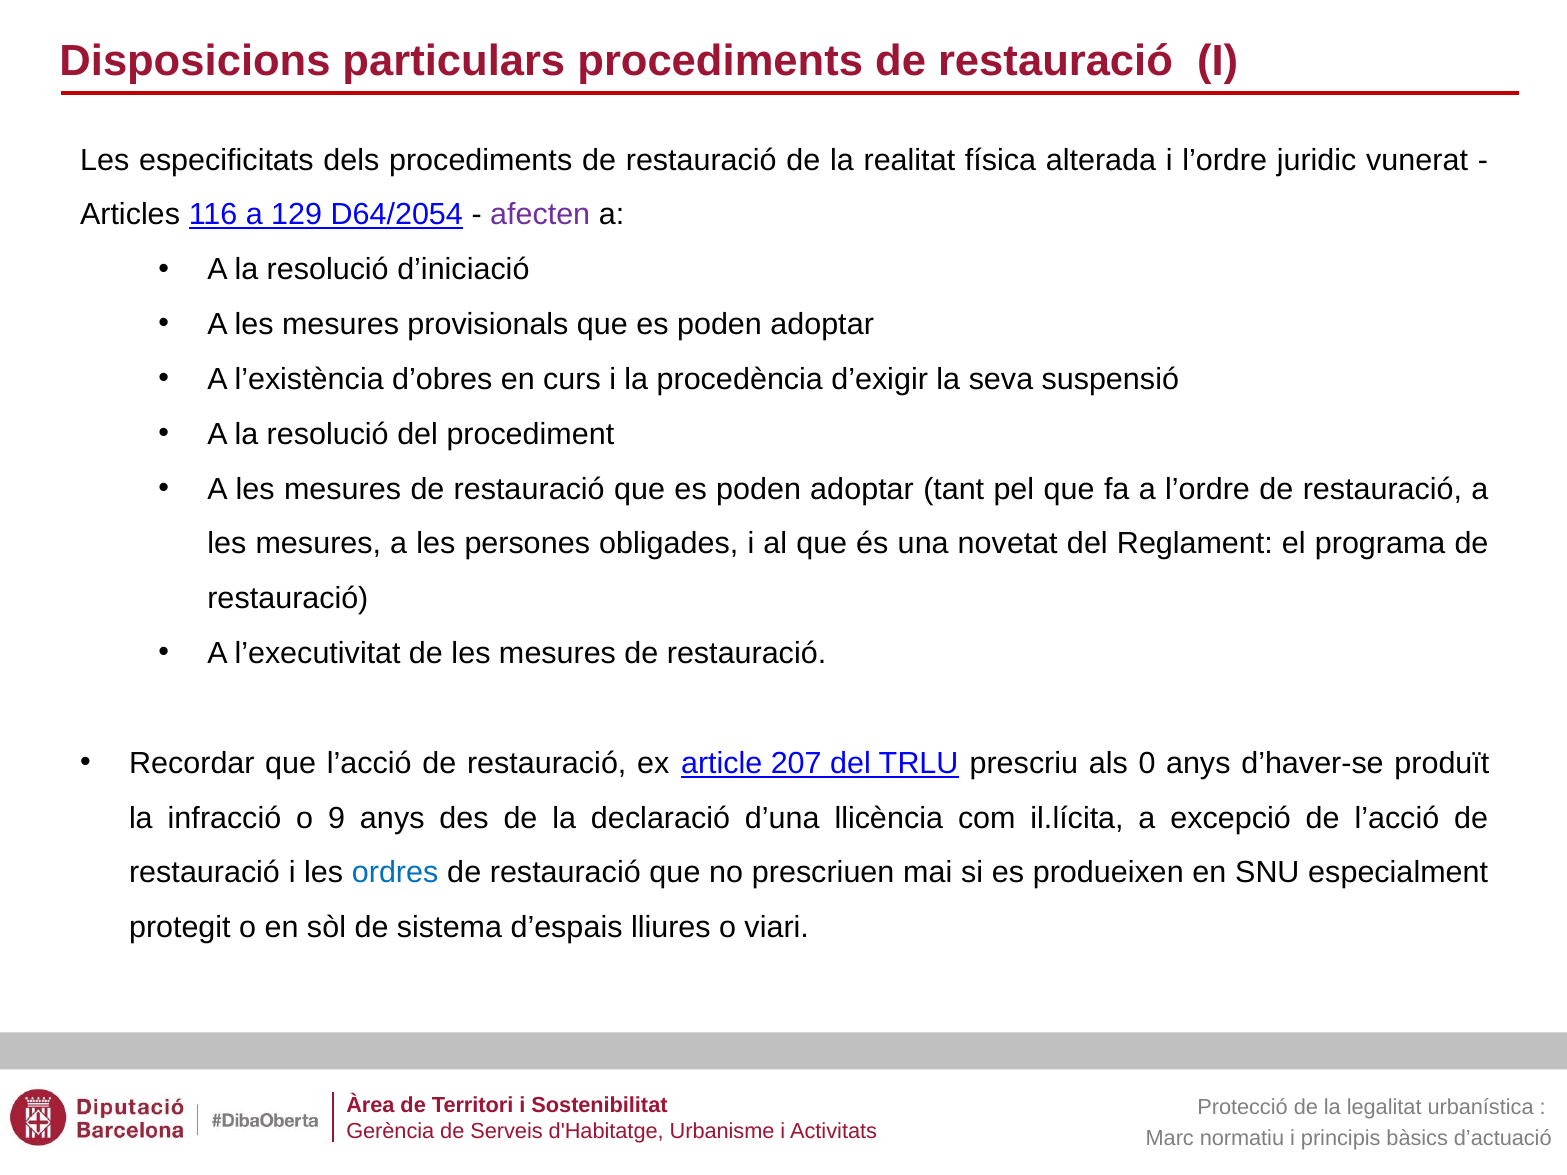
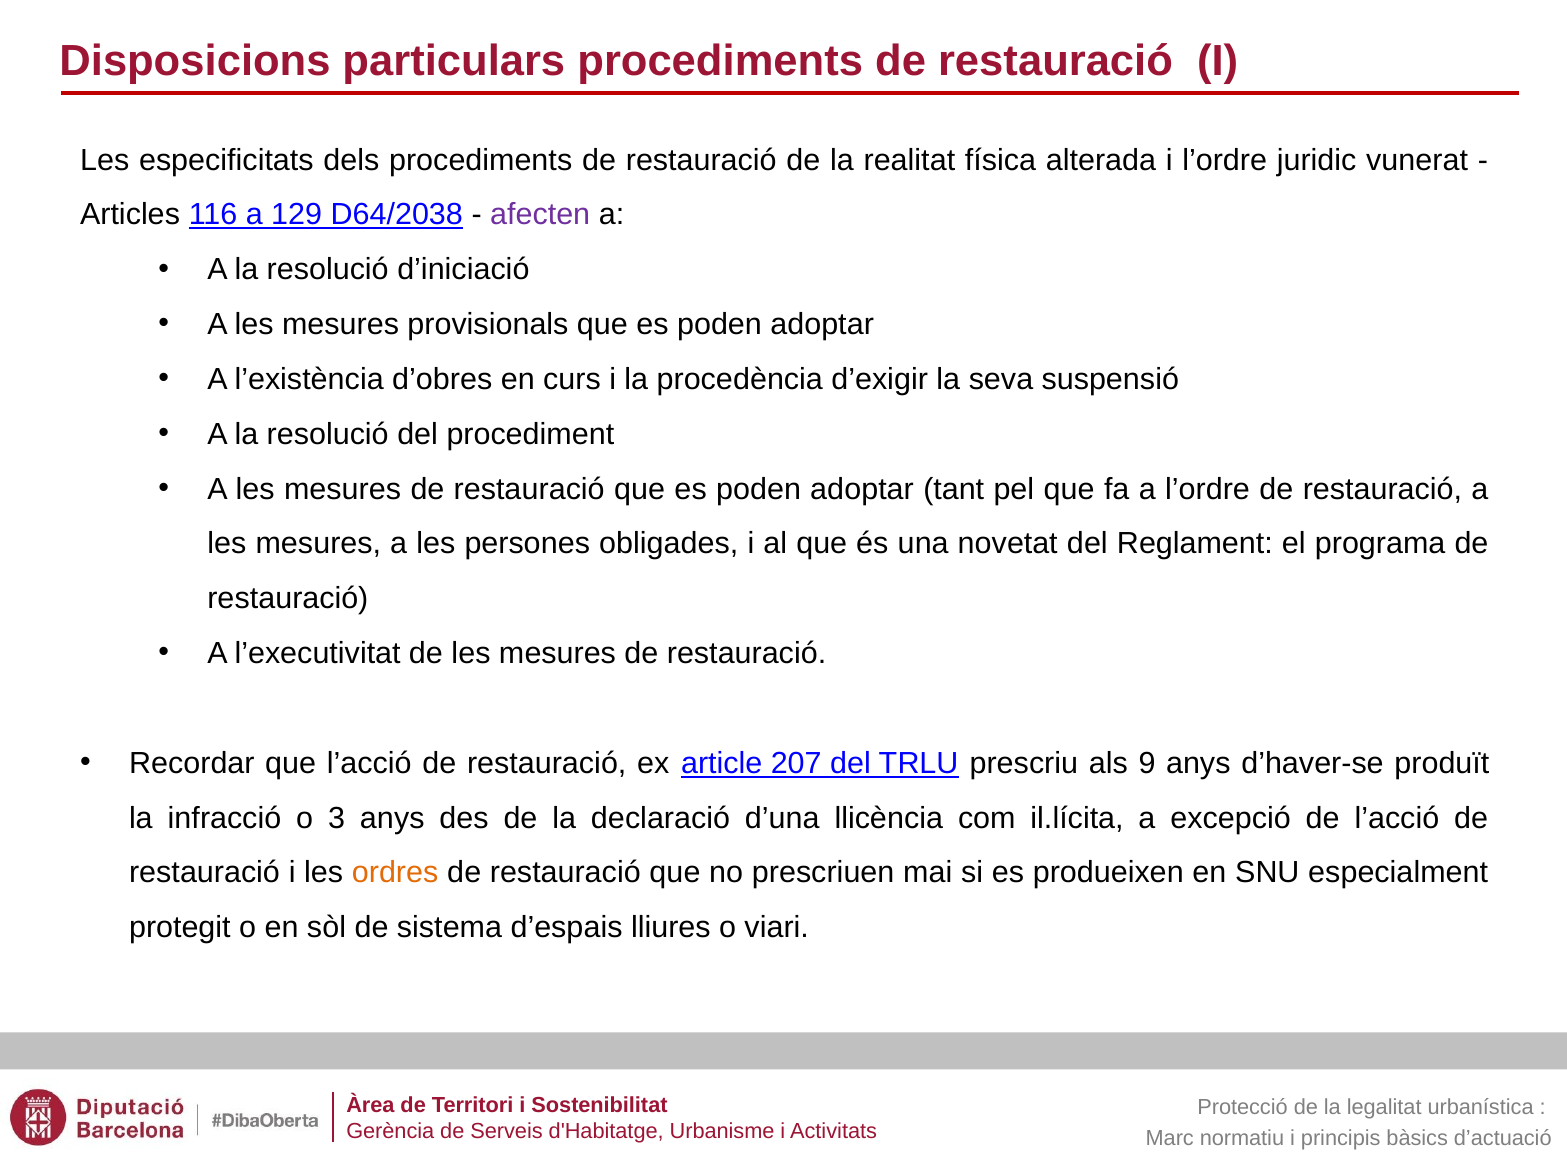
D64/2054: D64/2054 -> D64/2038
0: 0 -> 9
9: 9 -> 3
ordres colour: blue -> orange
